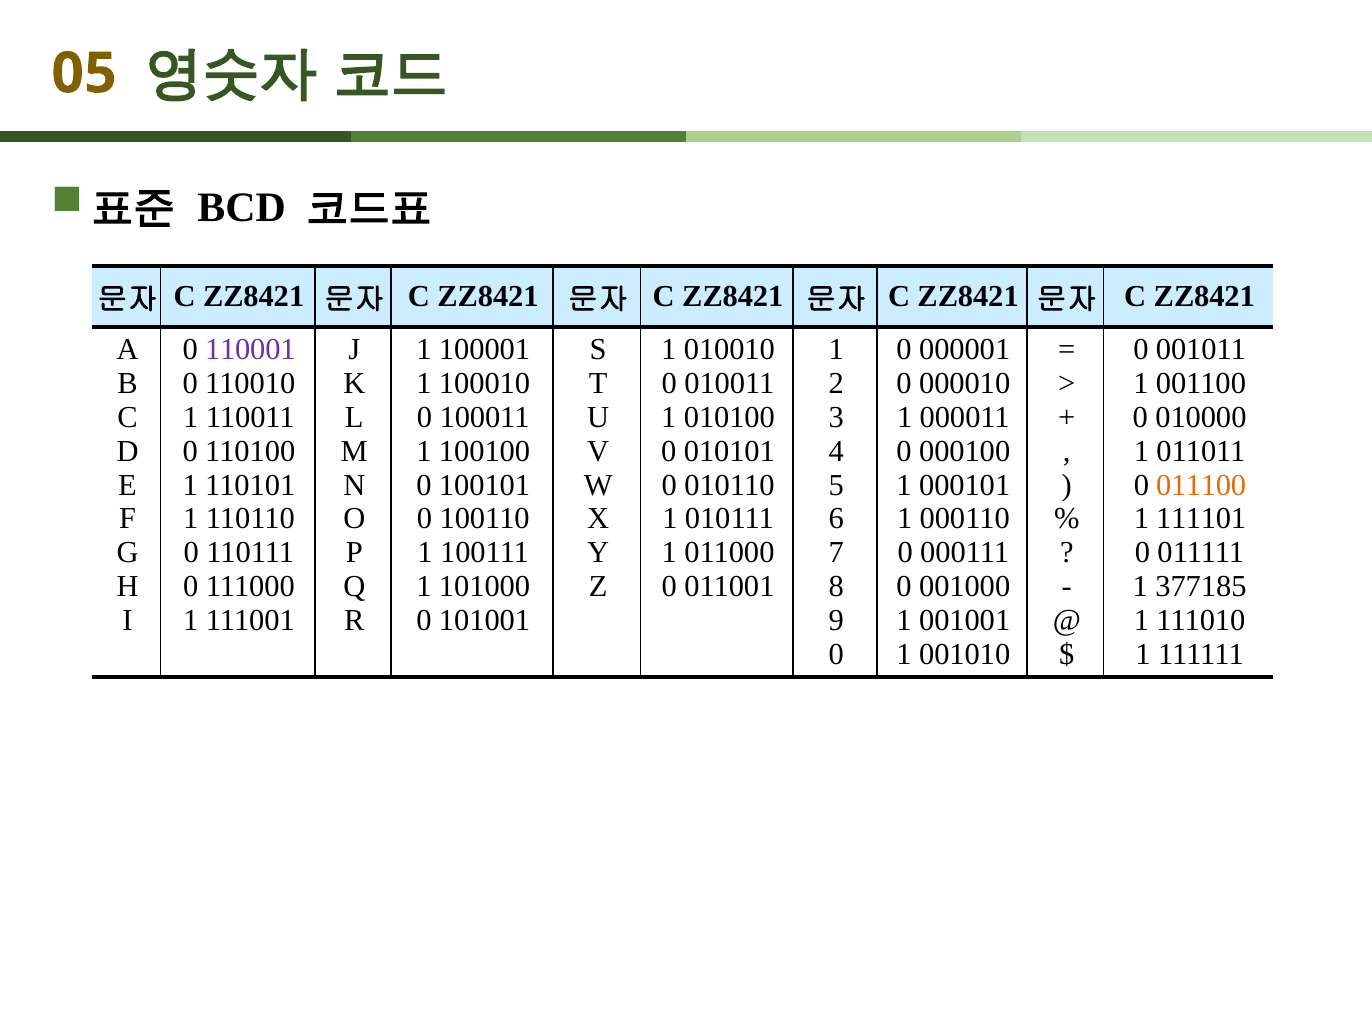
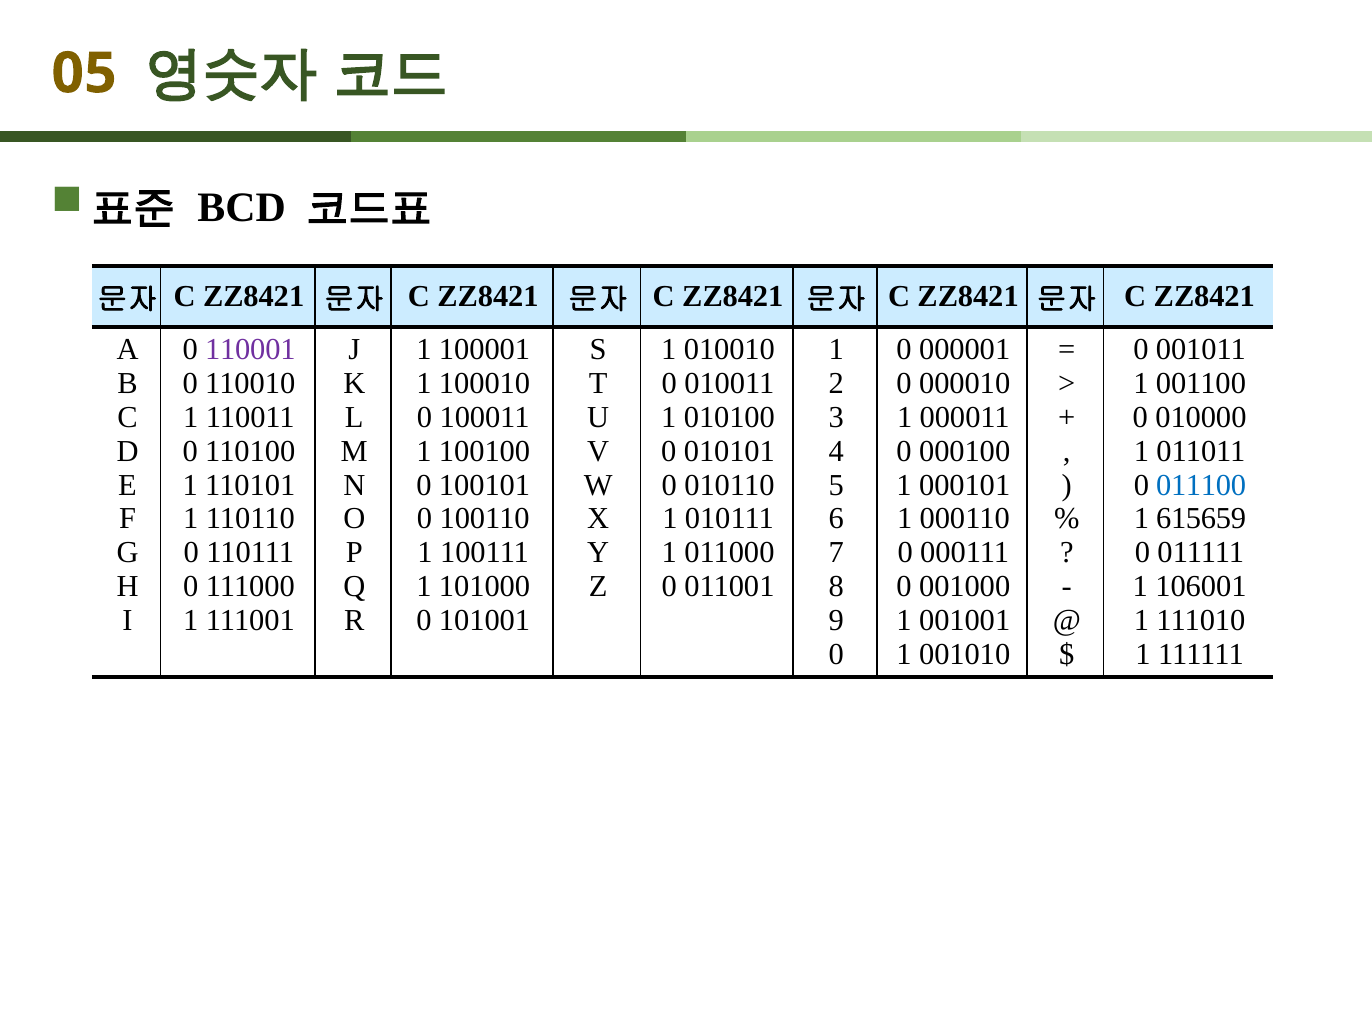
011100 colour: orange -> blue
111101: 111101 -> 615659
377185: 377185 -> 106001
